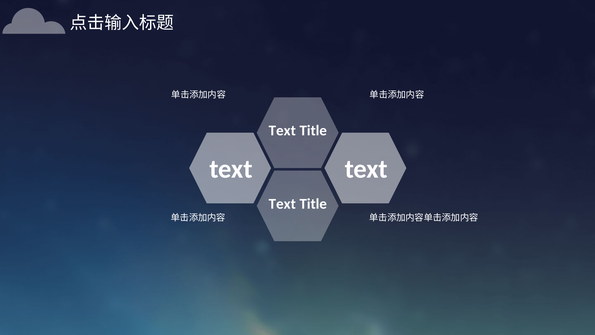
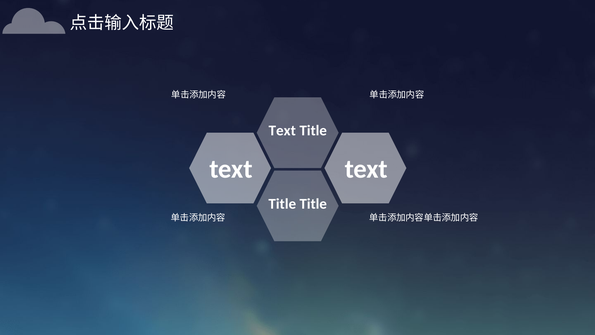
Text at (282, 204): Text -> Title
